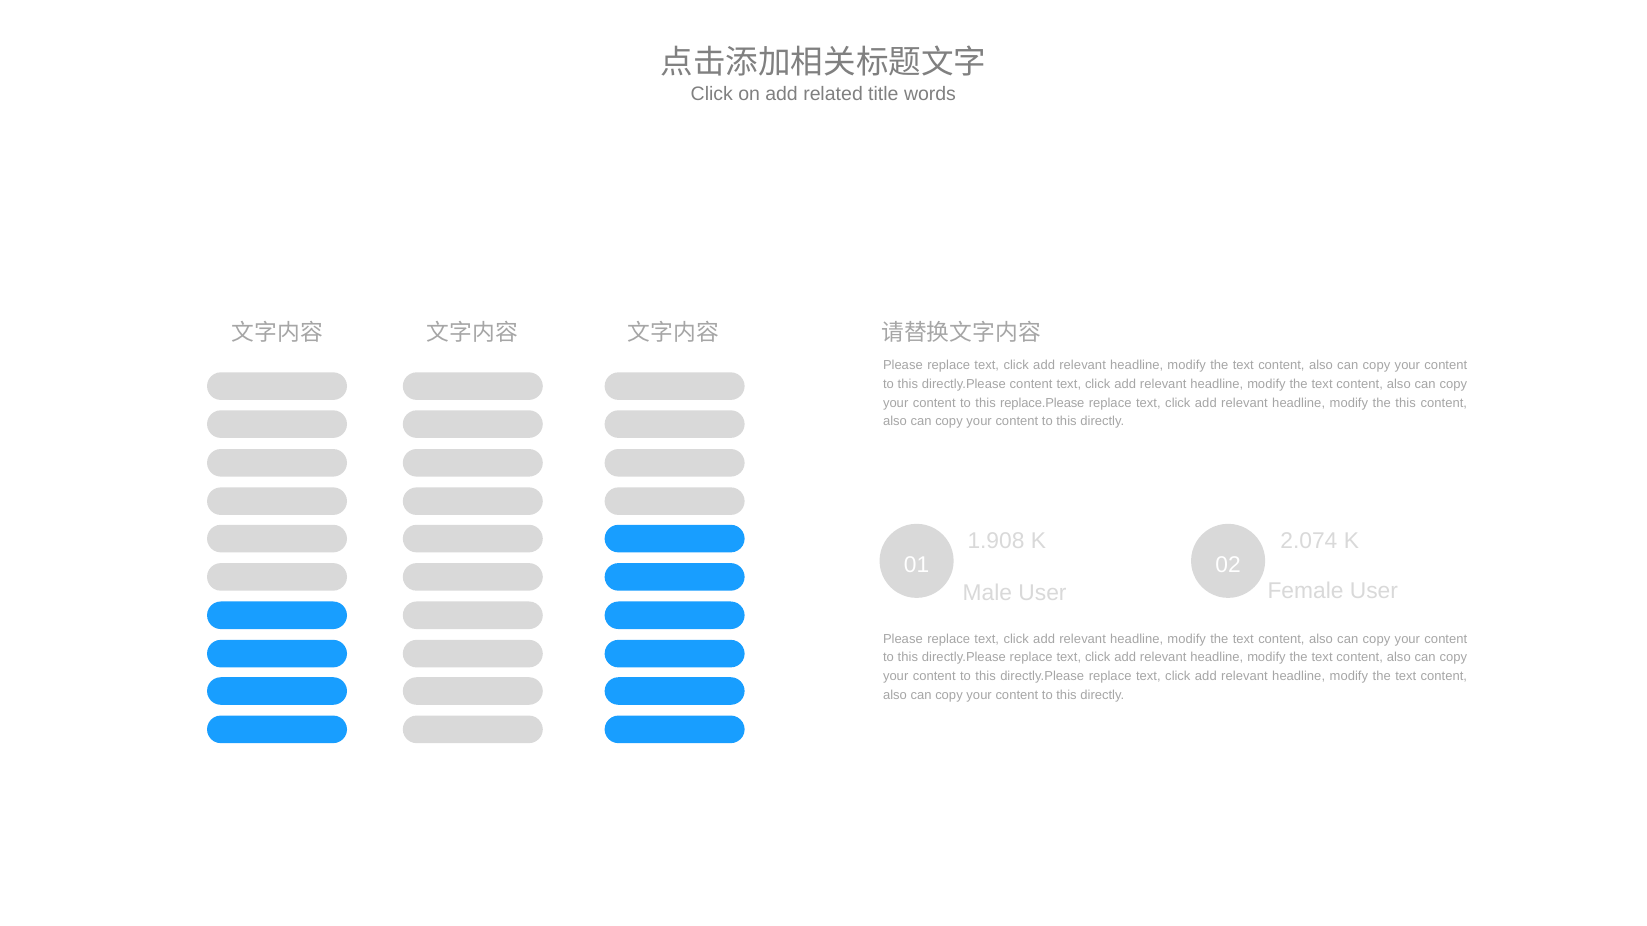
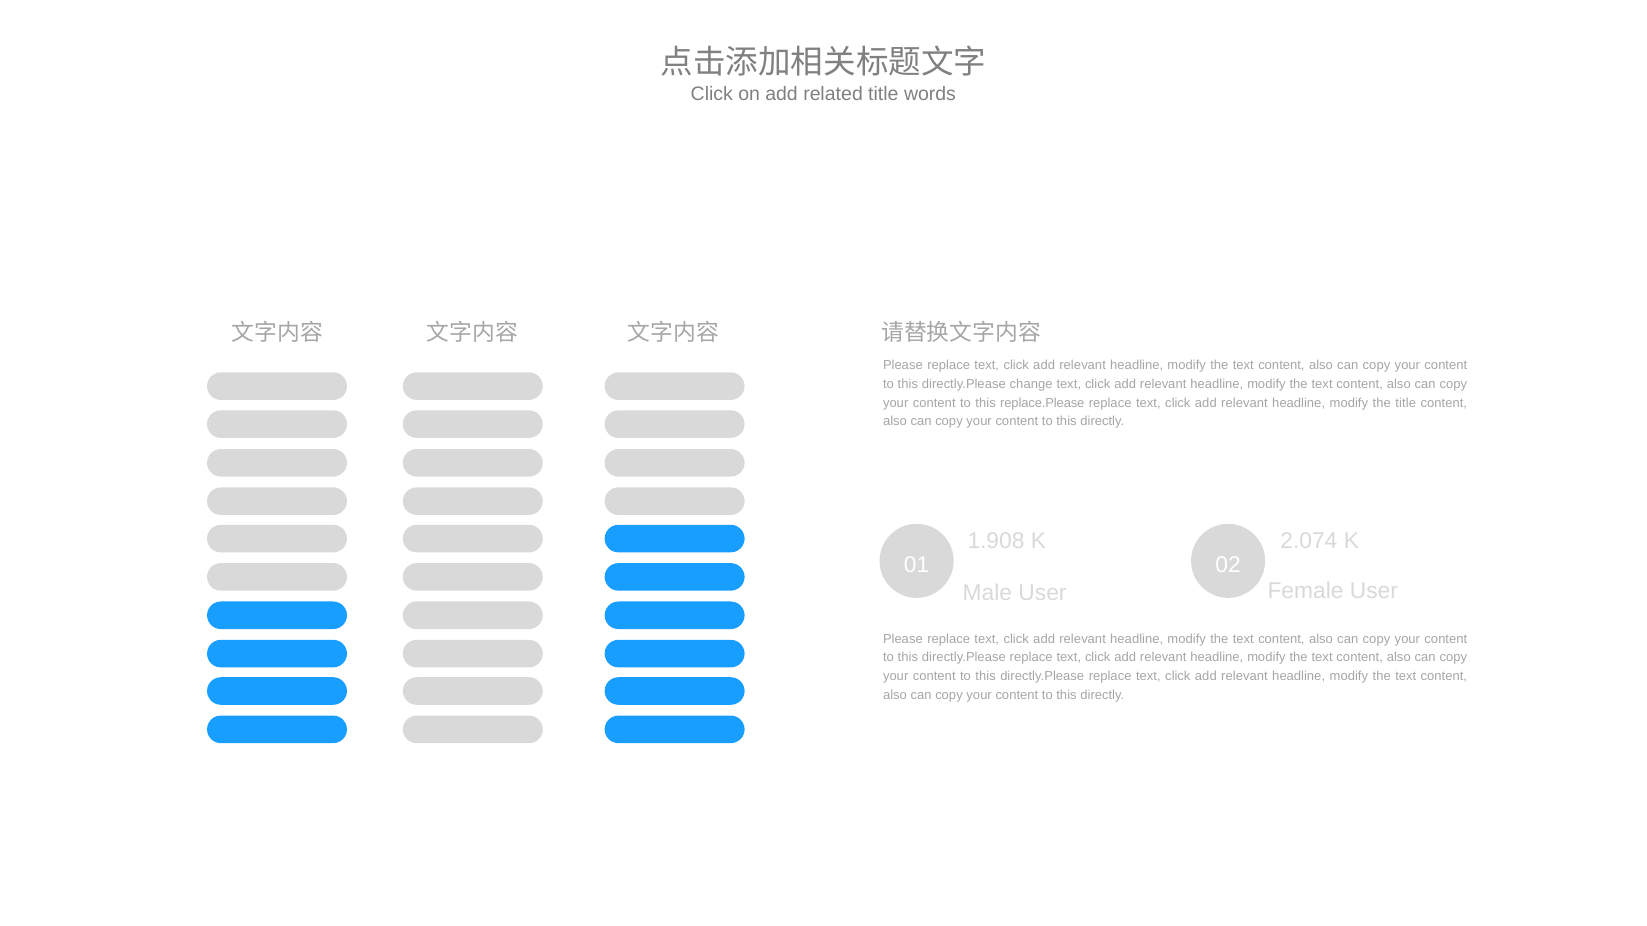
directly.Please content: content -> change
the this: this -> title
